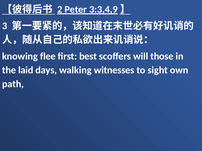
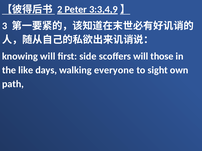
knowing flee: flee -> will
best: best -> side
laid: laid -> like
witnesses: witnesses -> everyone
